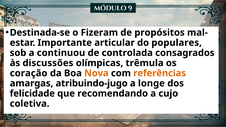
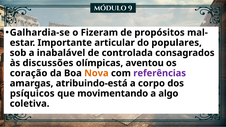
Destinada-se: Destinada-se -> Galhardia-se
continuou: continuou -> inabalável
trêmula: trêmula -> aventou
referências colour: orange -> purple
atribuindo-jugo: atribuindo-jugo -> atribuindo-está
longe: longe -> corpo
felicidade: felicidade -> psíquicos
recomendando: recomendando -> movimentando
cujo: cujo -> algo
